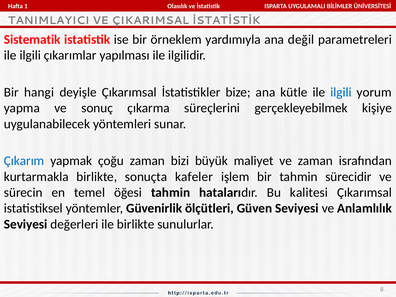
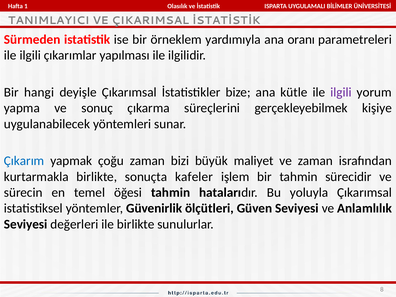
Sistematik: Sistematik -> Sürmeden
değil: değil -> oranı
ilgili at (341, 92) colour: blue -> purple
kalitesi: kalitesi -> yoluyla
